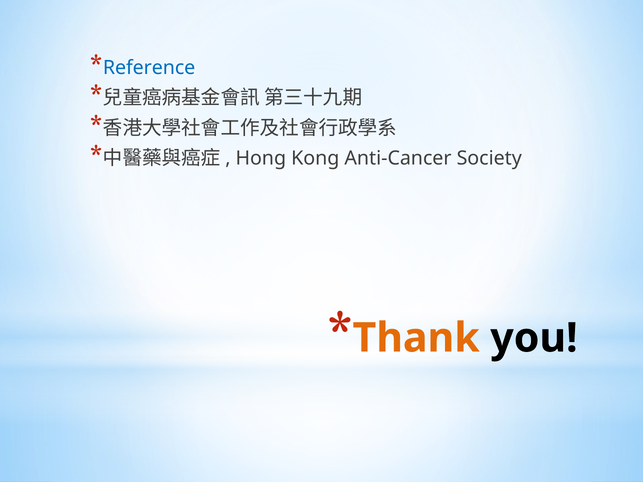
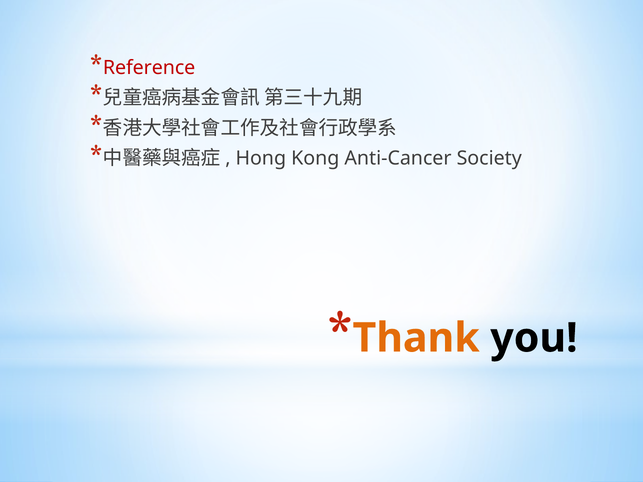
Reference colour: blue -> red
